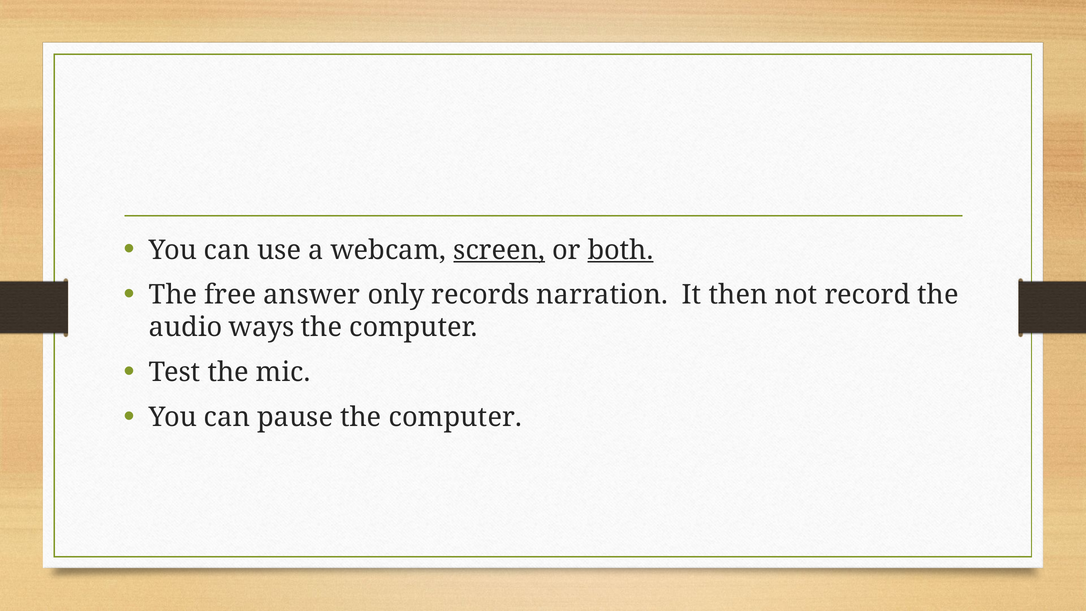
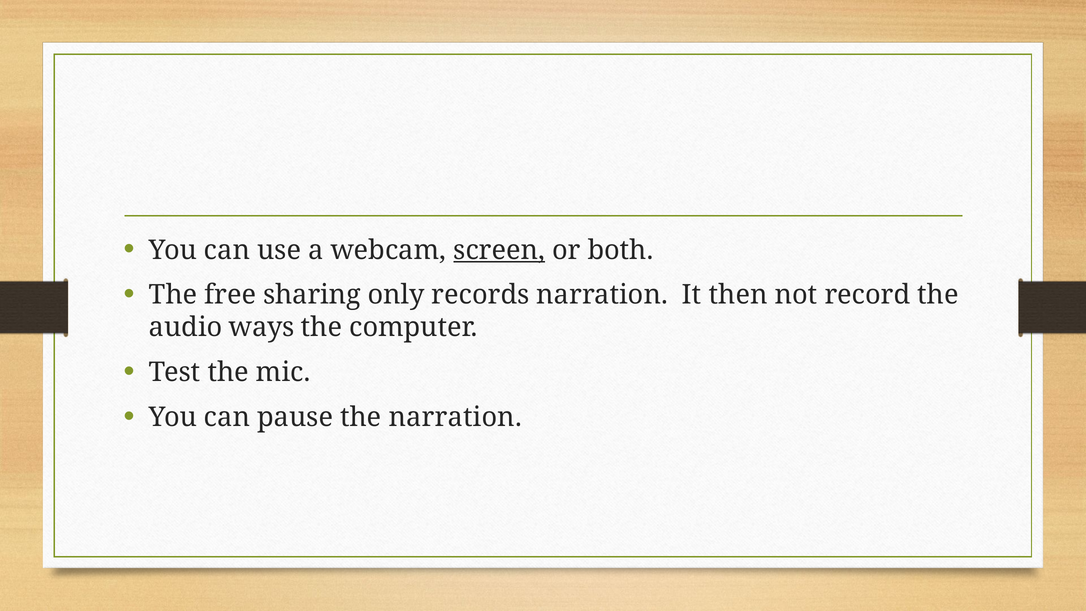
both underline: present -> none
answer: answer -> sharing
pause the computer: computer -> narration
